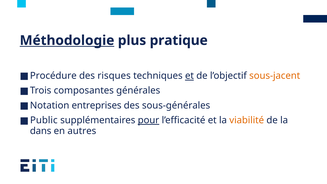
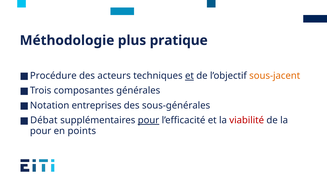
Méthodologie underline: present -> none
risques: risques -> acteurs
Public: Public -> Débat
viabilité colour: orange -> red
dans at (41, 131): dans -> pour
autres: autres -> points
